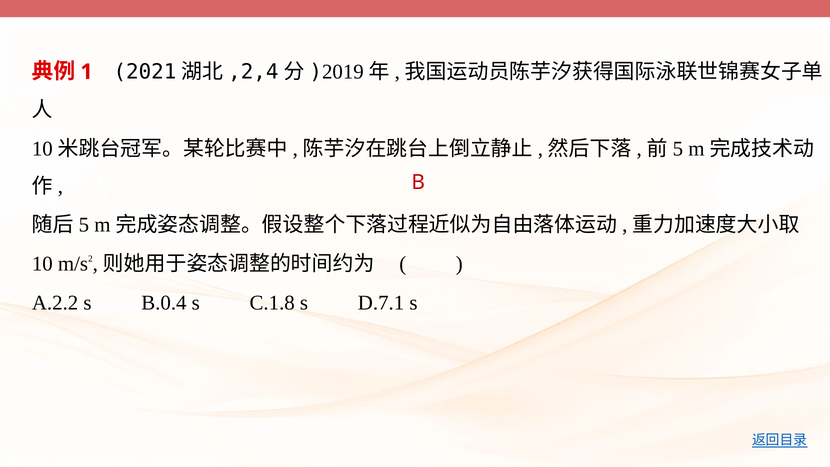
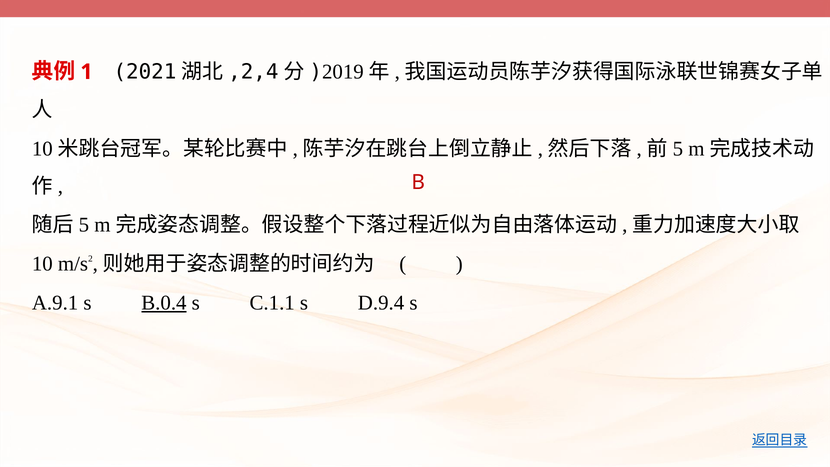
A.2.2: A.2.2 -> A.9.1
B.0.4 underline: none -> present
C.1.8: C.1.8 -> C.1.1
D.7.1: D.7.1 -> D.9.4
